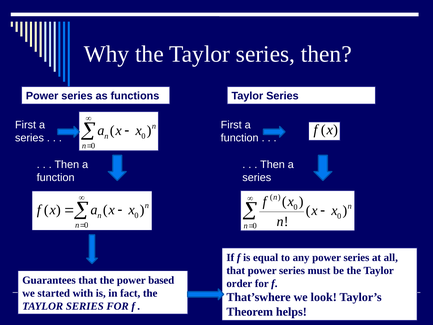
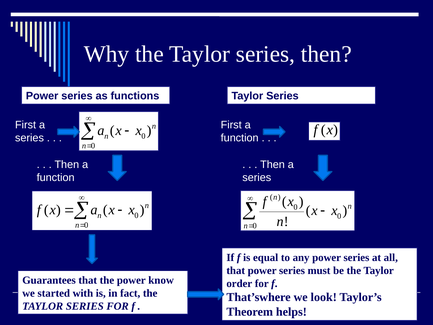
based: based -> know
